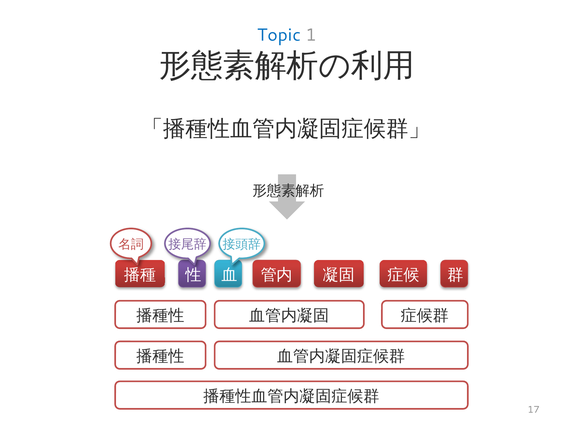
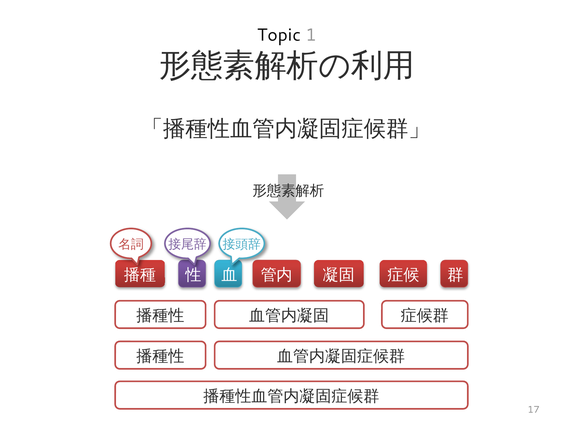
Topic colour: blue -> black
